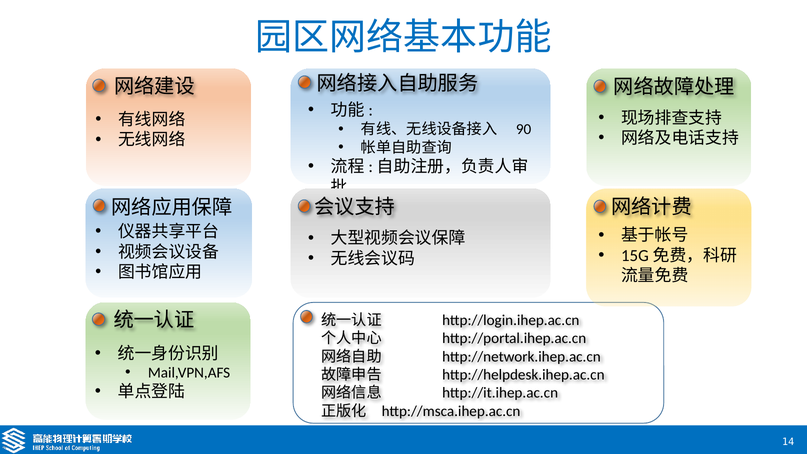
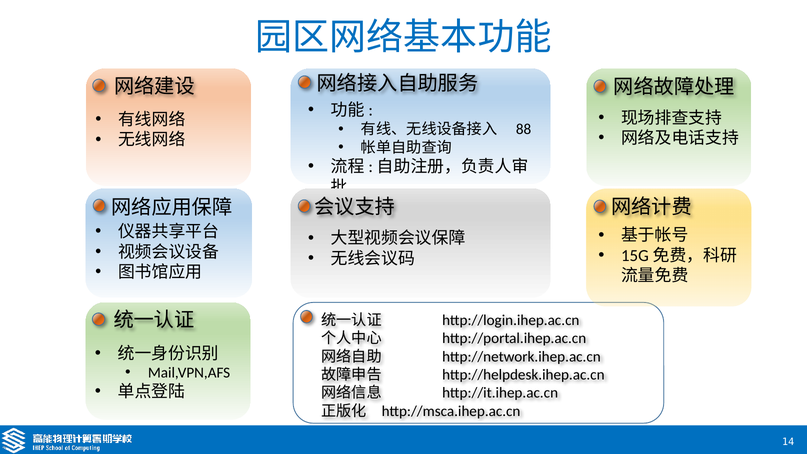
90: 90 -> 88
